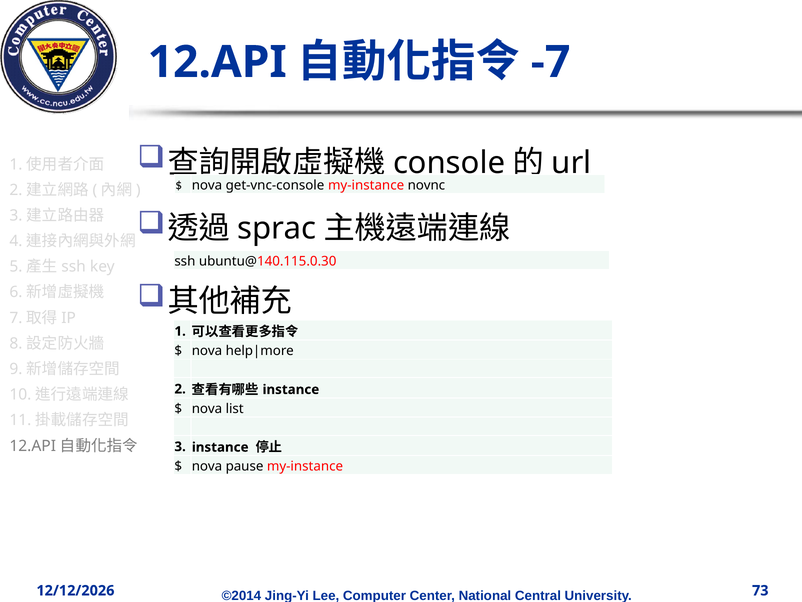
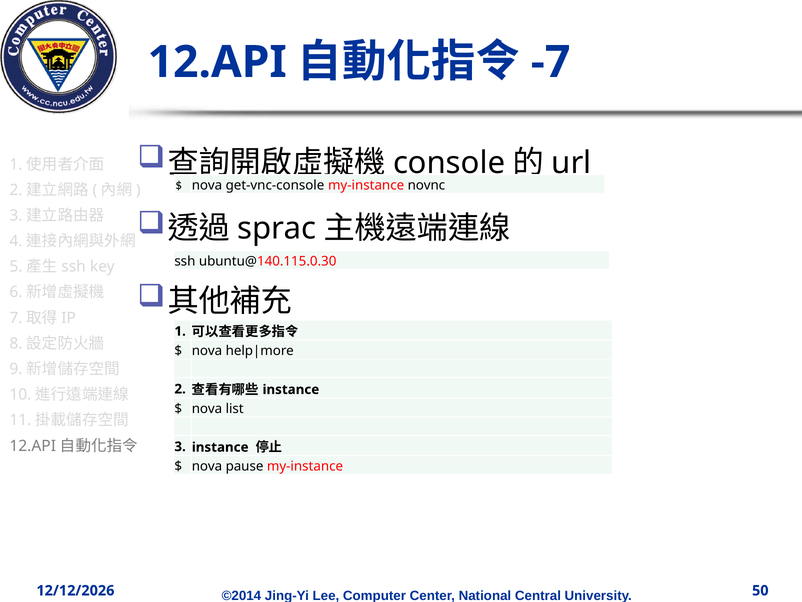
73: 73 -> 50
